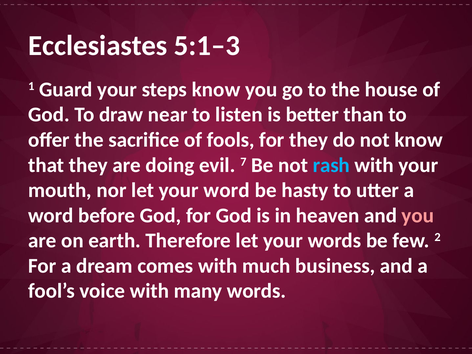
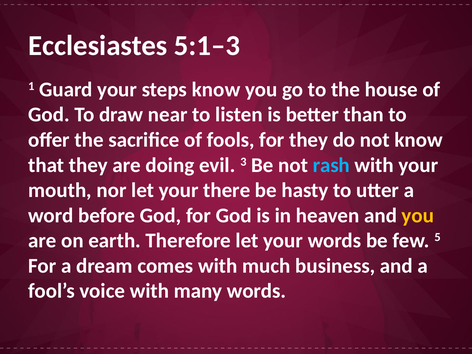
7: 7 -> 3
your word: word -> there
you at (418, 215) colour: pink -> yellow
2: 2 -> 5
